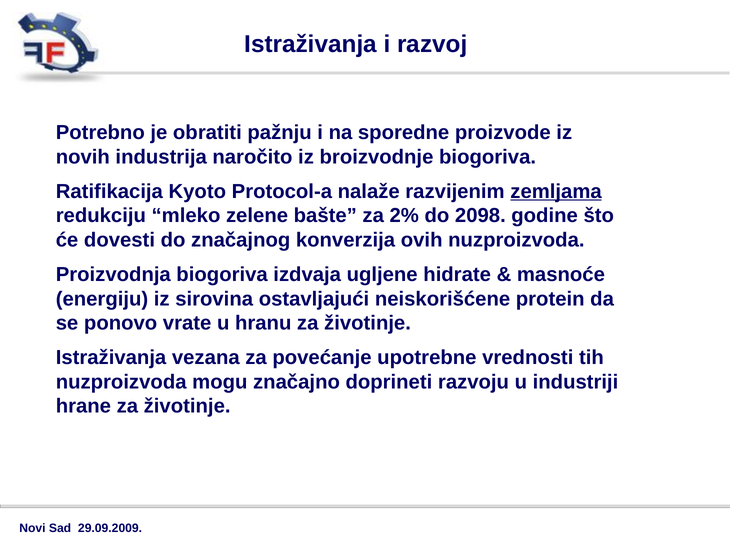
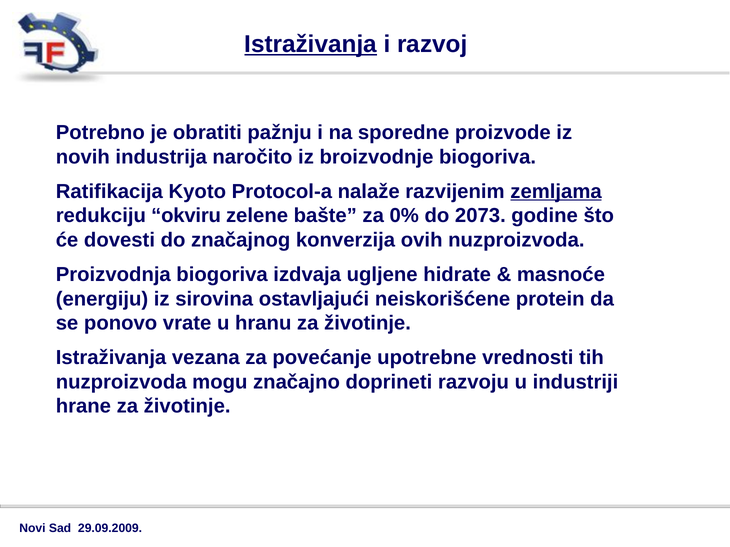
Istraživanja at (311, 44) underline: none -> present
mleko: mleko -> okviru
2%: 2% -> 0%
2098: 2098 -> 2073
